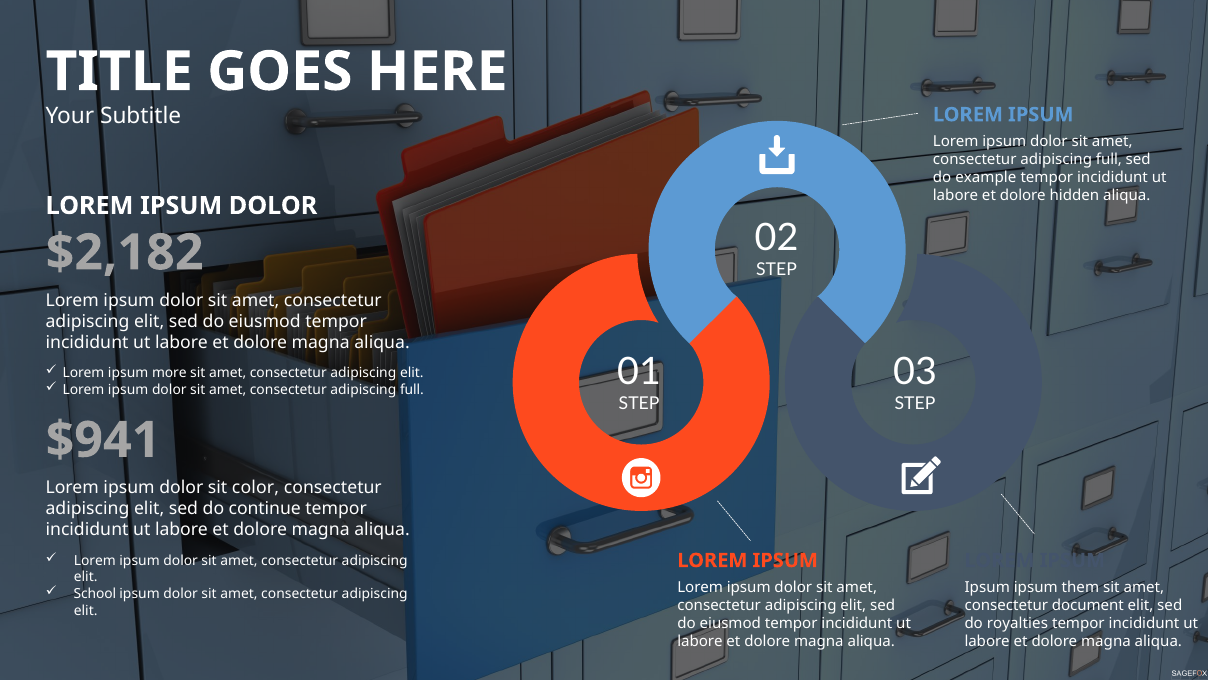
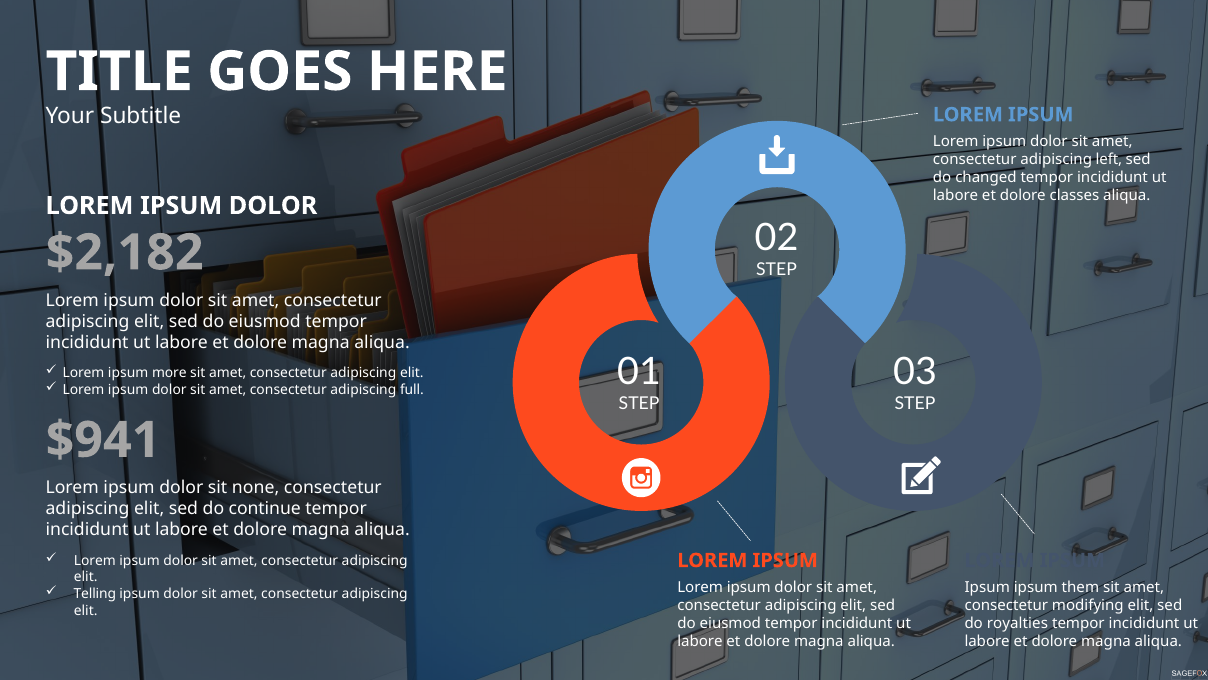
full at (1109, 160): full -> left
example: example -> changed
hidden: hidden -> classes
color: color -> none
School: School -> Telling
document: document -> modifying
